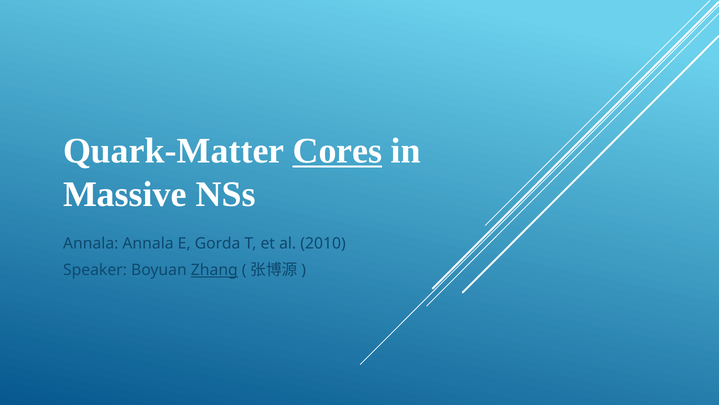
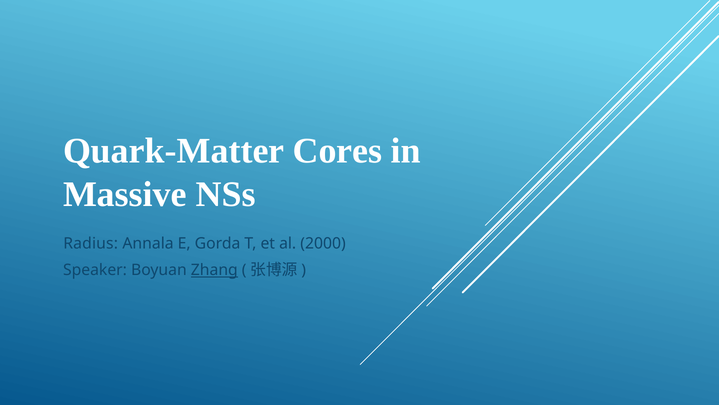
Cores underline: present -> none
Annala at (91, 243): Annala -> Radius
2010: 2010 -> 2000
